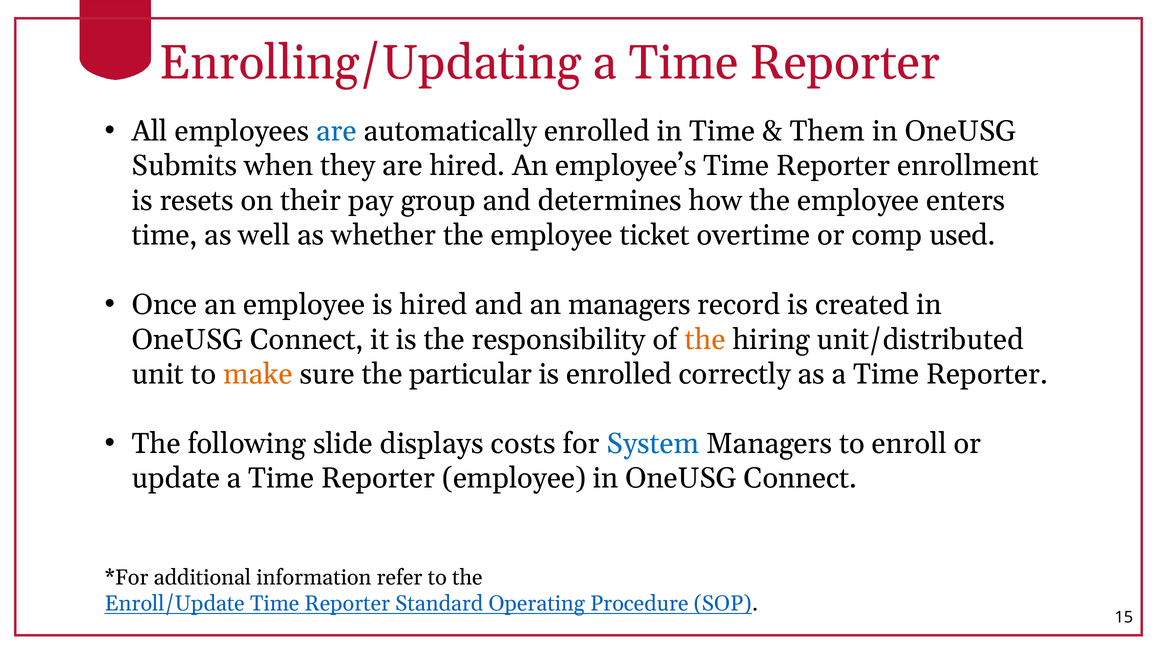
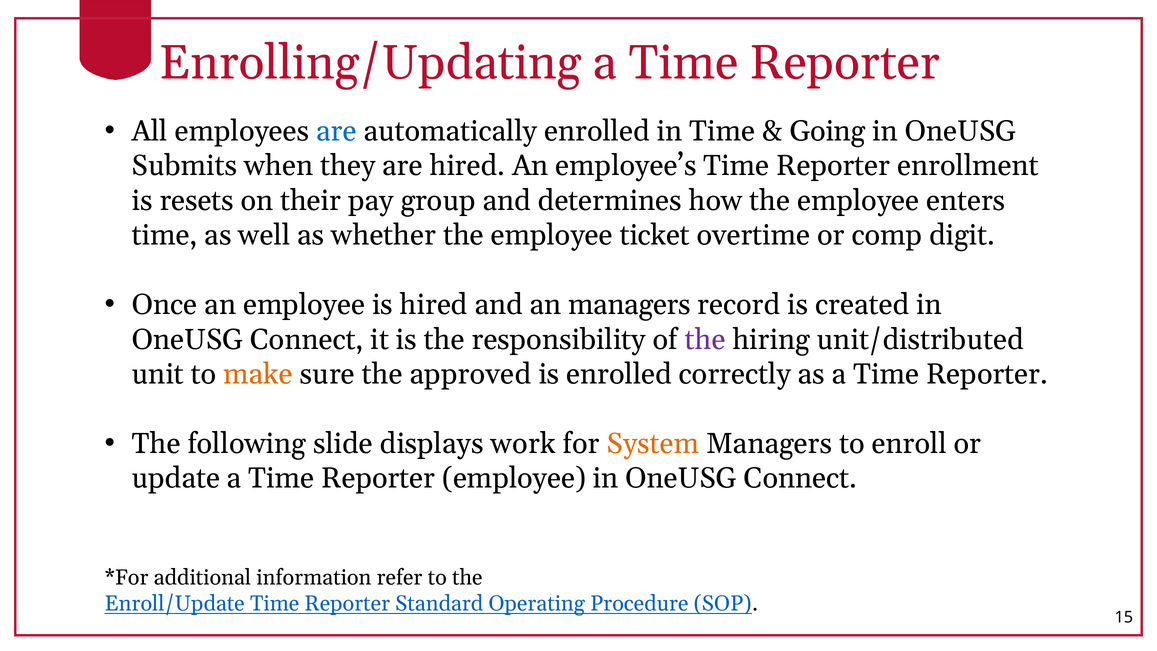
Them: Them -> Going
used: used -> digit
the at (705, 339) colour: orange -> purple
particular: particular -> approved
costs: costs -> work
System colour: blue -> orange
